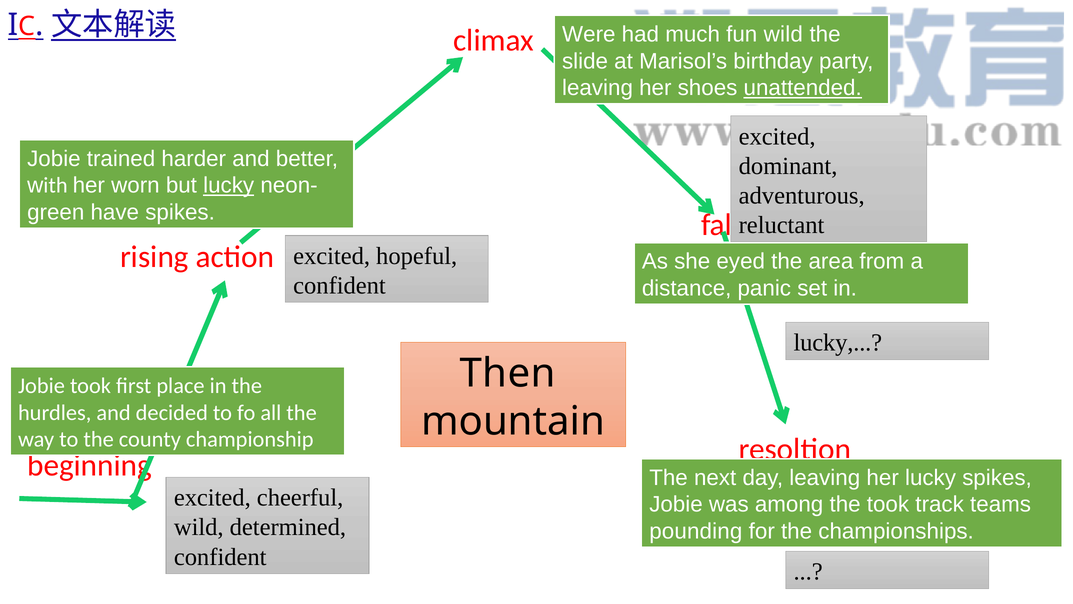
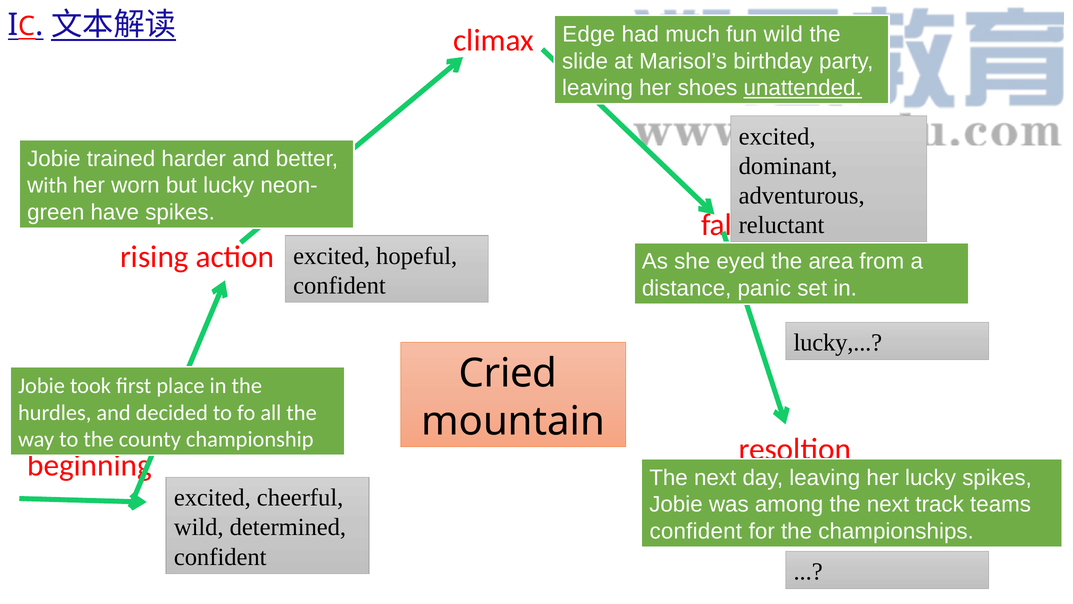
Were: Were -> Edge
lucky at (229, 185) underline: present -> none
Then: Then -> Cried
among the took: took -> next
pounding at (696, 531): pounding -> confident
